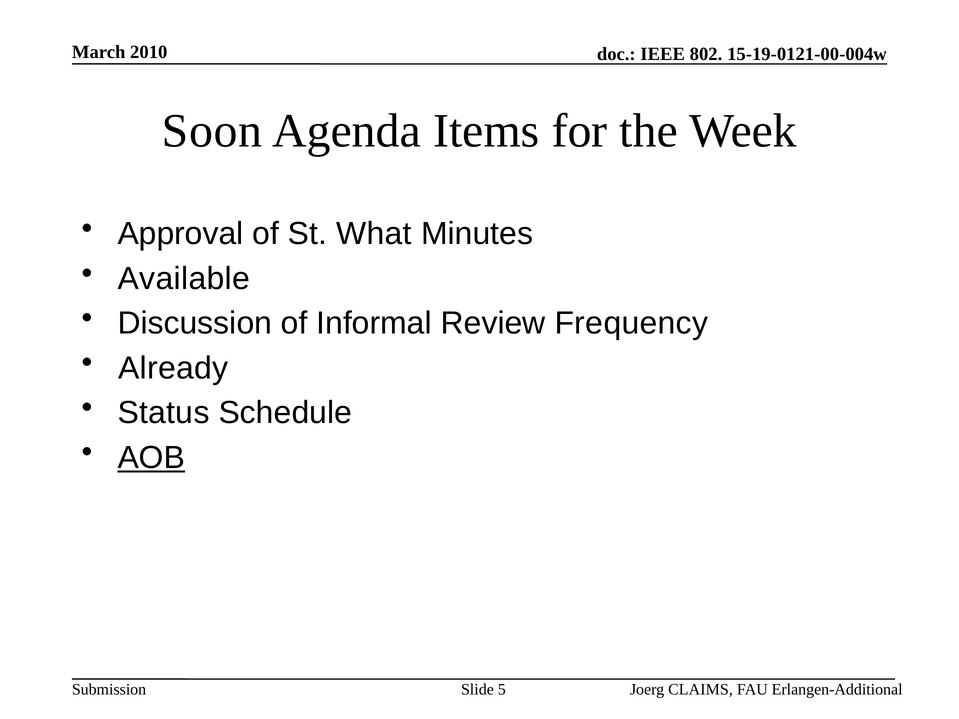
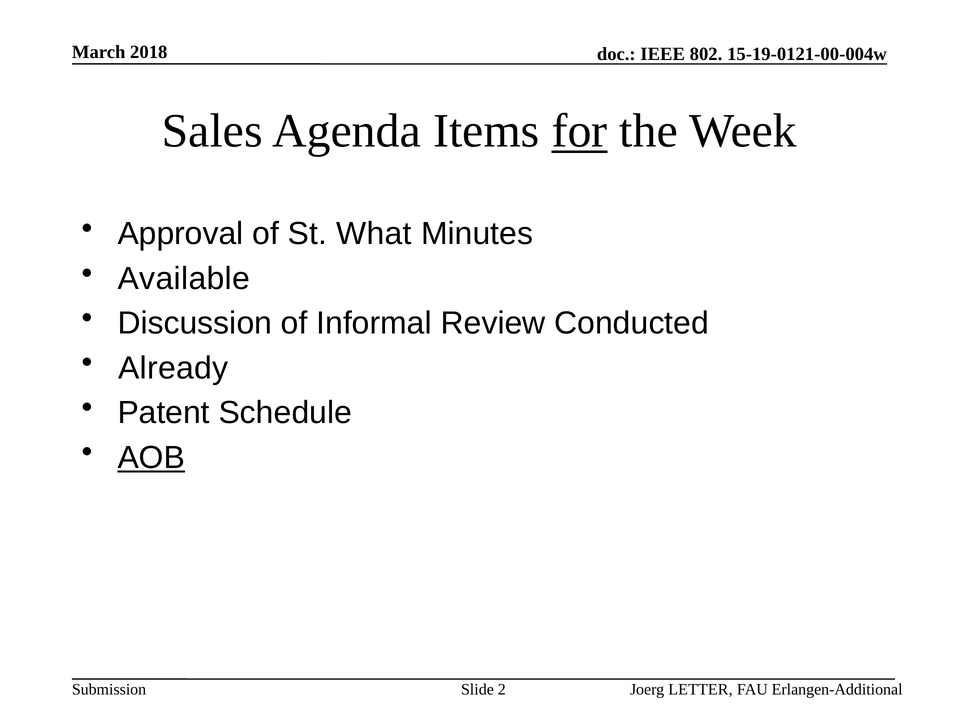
2010: 2010 -> 2018
Soon: Soon -> Sales
for underline: none -> present
Frequency: Frequency -> Conducted
Status: Status -> Patent
5: 5 -> 2
CLAIMS: CLAIMS -> LETTER
